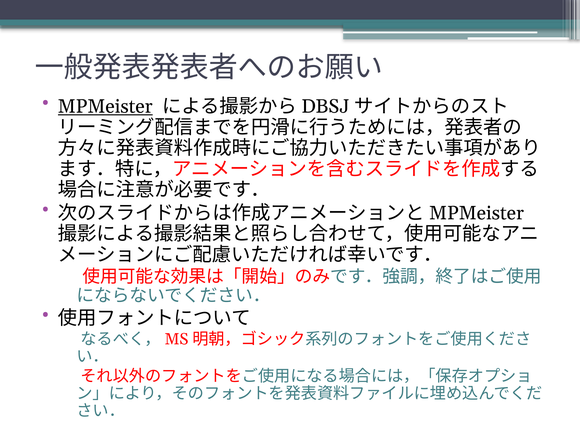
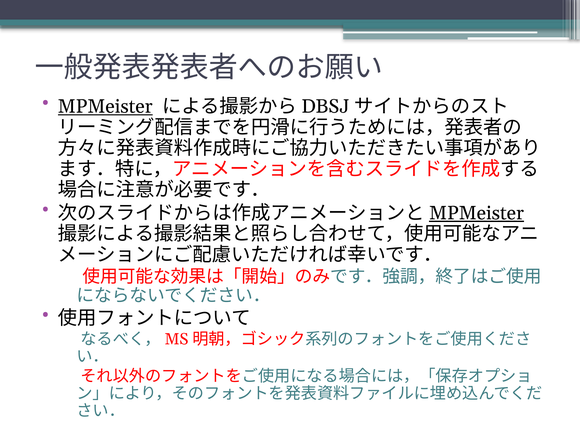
MPMeister at (477, 213) underline: none -> present
